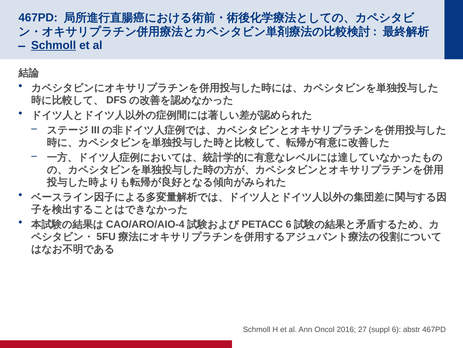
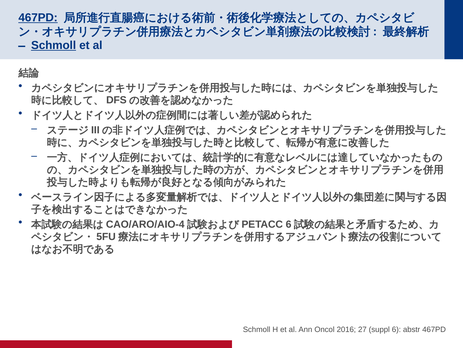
467PD at (38, 18) underline: none -> present
